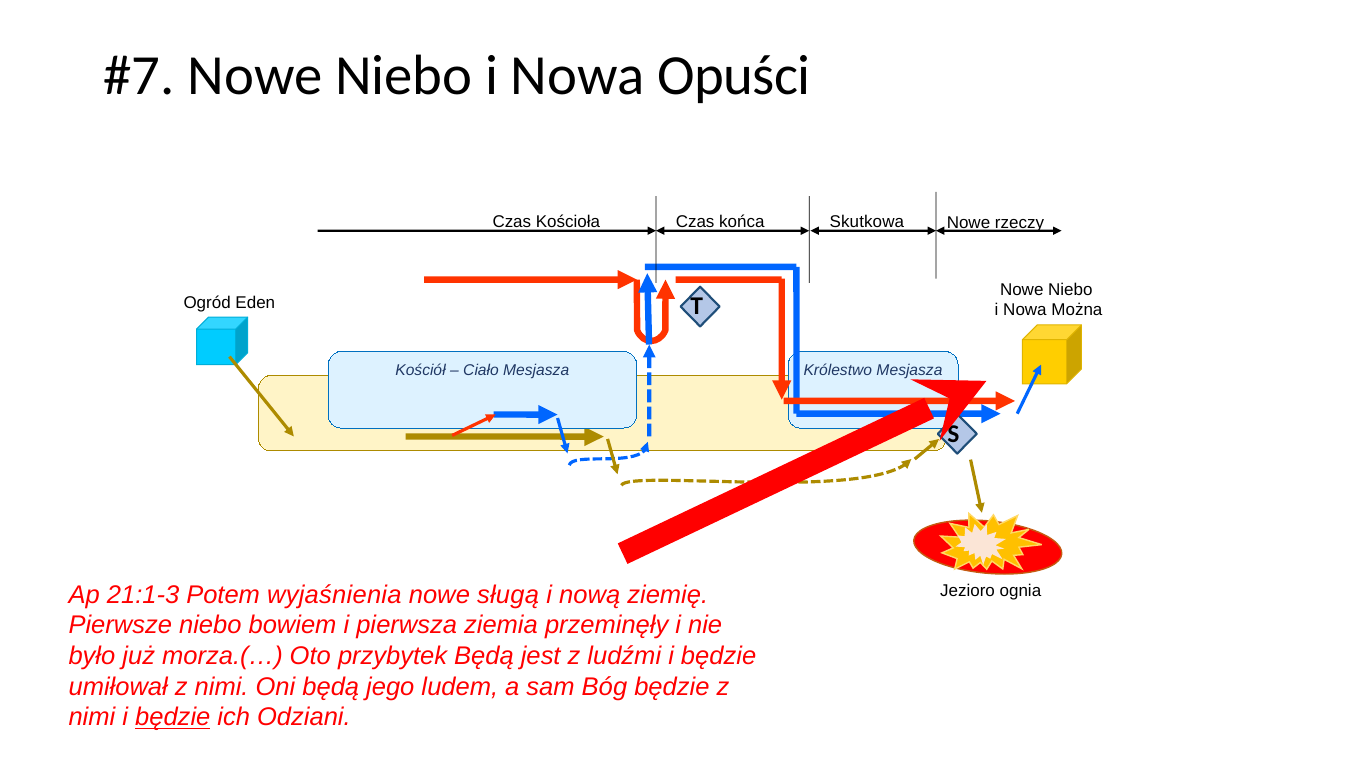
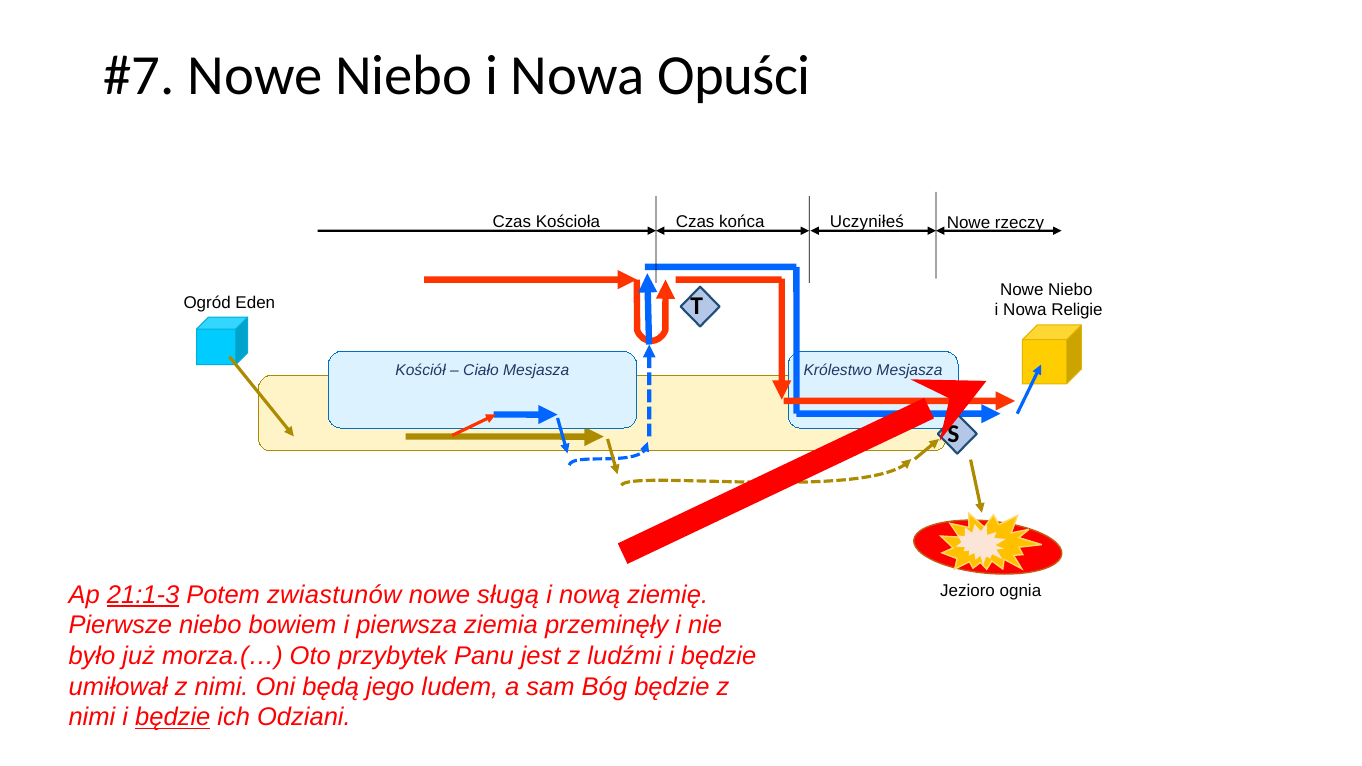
Skutkowa: Skutkowa -> Uczyniłeś
Można: Można -> Religie
21:1-3 underline: none -> present
wyjaśnienia: wyjaśnienia -> zwiastunów
przybytek Będą: Będą -> Panu
